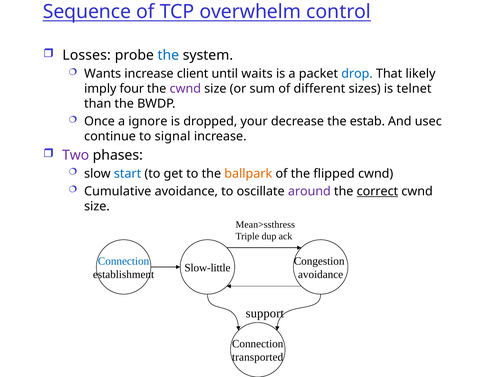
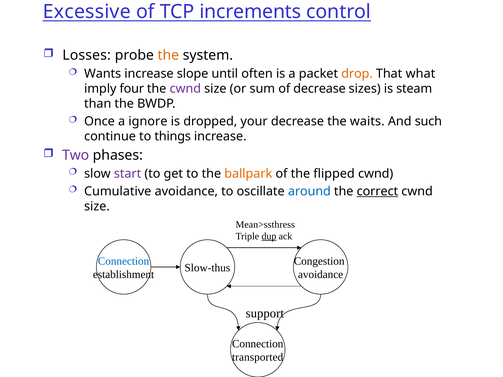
Sequence: Sequence -> Excessive
overwhelm: overwhelm -> increments
the at (168, 55) colour: blue -> orange
client: client -> slope
waits: waits -> often
drop colour: blue -> orange
likely: likely -> what
of different: different -> decrease
telnet: telnet -> steam
estab: estab -> waits
usec: usec -> such
signal: signal -> things
start colour: blue -> purple
around colour: purple -> blue
dup underline: none -> present
Slow-little: Slow-little -> Slow-thus
